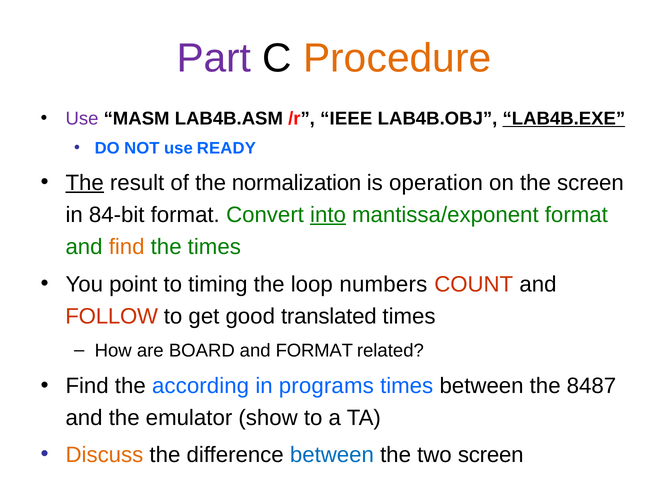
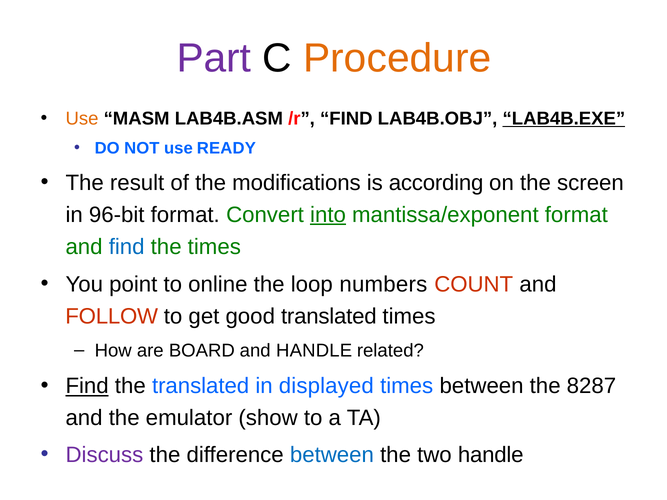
Use at (82, 119) colour: purple -> orange
/r IEEE: IEEE -> FIND
The at (85, 183) underline: present -> none
normalization: normalization -> modifications
operation: operation -> according
84-bit: 84-bit -> 96-bit
find at (127, 247) colour: orange -> blue
timing: timing -> online
and FORMAT: FORMAT -> HANDLE
Find at (87, 386) underline: none -> present
the according: according -> translated
programs: programs -> displayed
8487: 8487 -> 8287
Discuss colour: orange -> purple
two screen: screen -> handle
